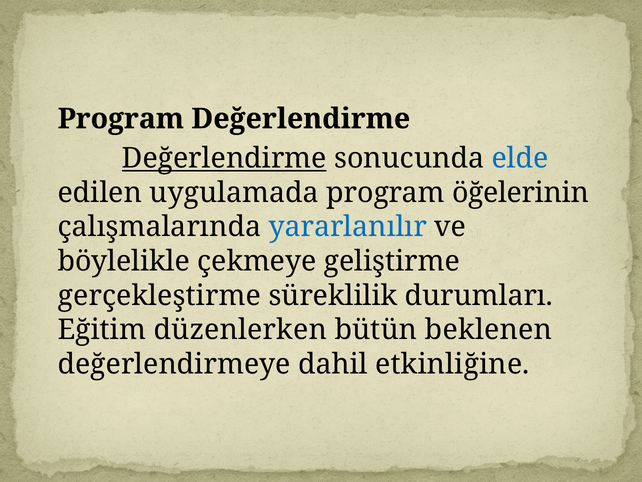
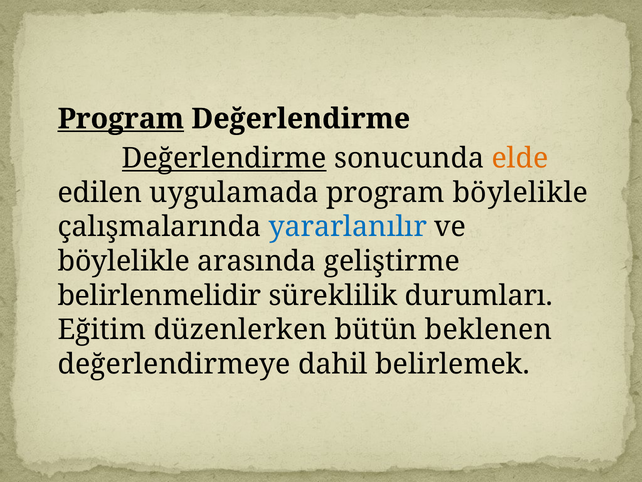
Program at (121, 119) underline: none -> present
elde colour: blue -> orange
program öğelerinin: öğelerinin -> böylelikle
çekmeye: çekmeye -> arasında
gerçekleştirme: gerçekleştirme -> belirlenmelidir
etkinliğine: etkinliğine -> belirlemek
